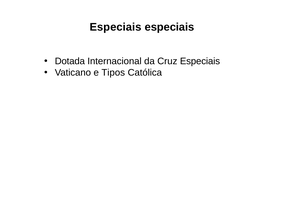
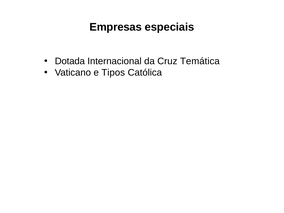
Especiais at (116, 27): Especiais -> Empresas
Cruz Especiais: Especiais -> Temática
